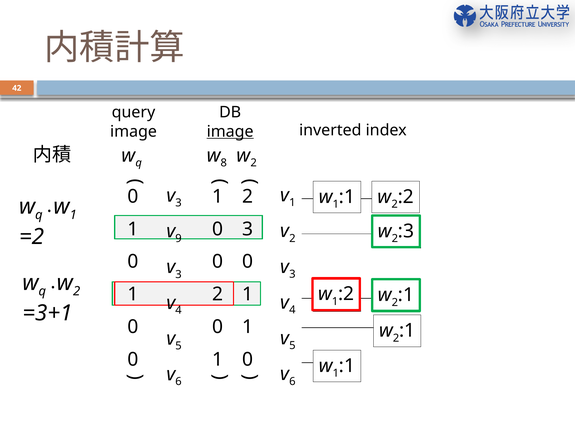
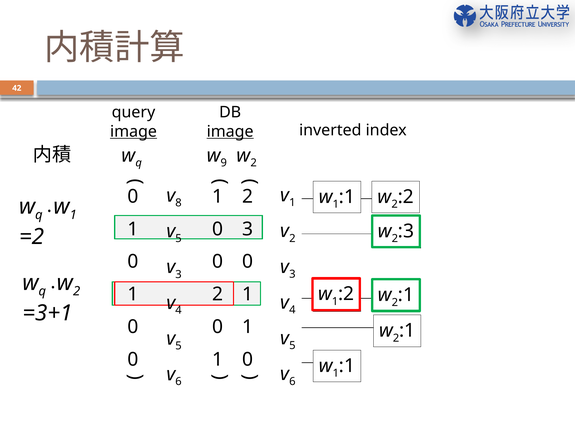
image at (133, 132) underline: none -> present
8: 8 -> 9
3 at (178, 203): 3 -> 8
9 at (178, 239): 9 -> 5
